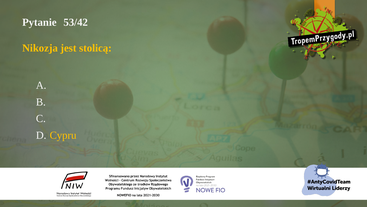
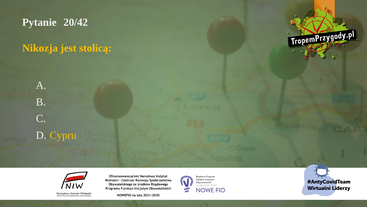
53/42: 53/42 -> 20/42
